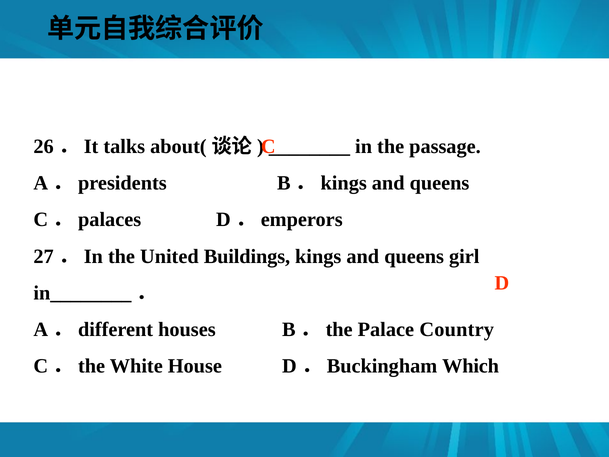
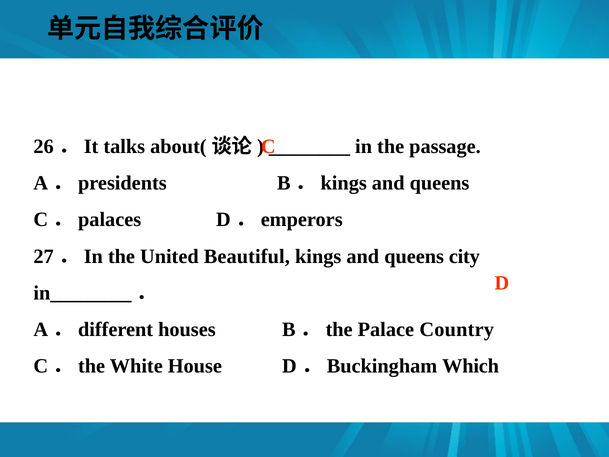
Buildings: Buildings -> Beautiful
girl: girl -> city
